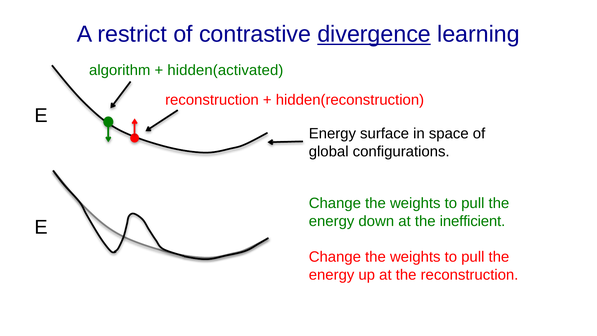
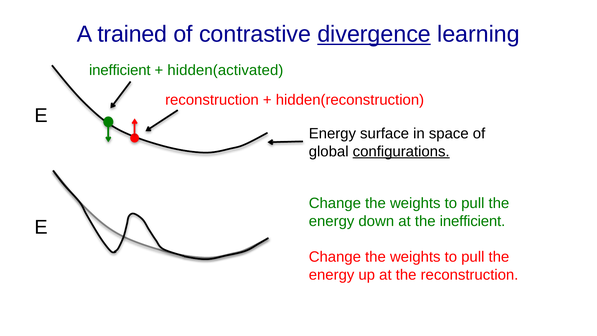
restrict: restrict -> trained
algorithm at (120, 70): algorithm -> inefficient
configurations underline: none -> present
